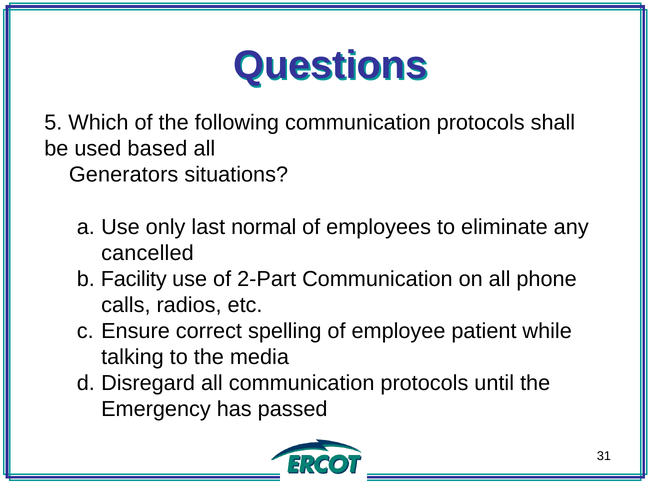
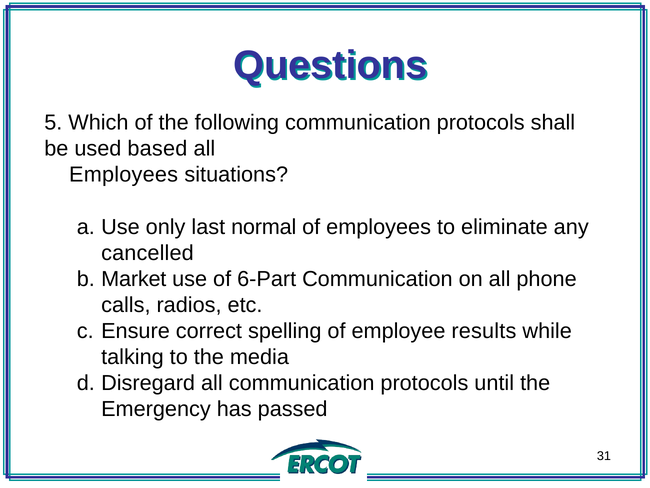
Generators at (124, 175): Generators -> Employees
Facility: Facility -> Market
2-Part: 2-Part -> 6-Part
patient: patient -> results
